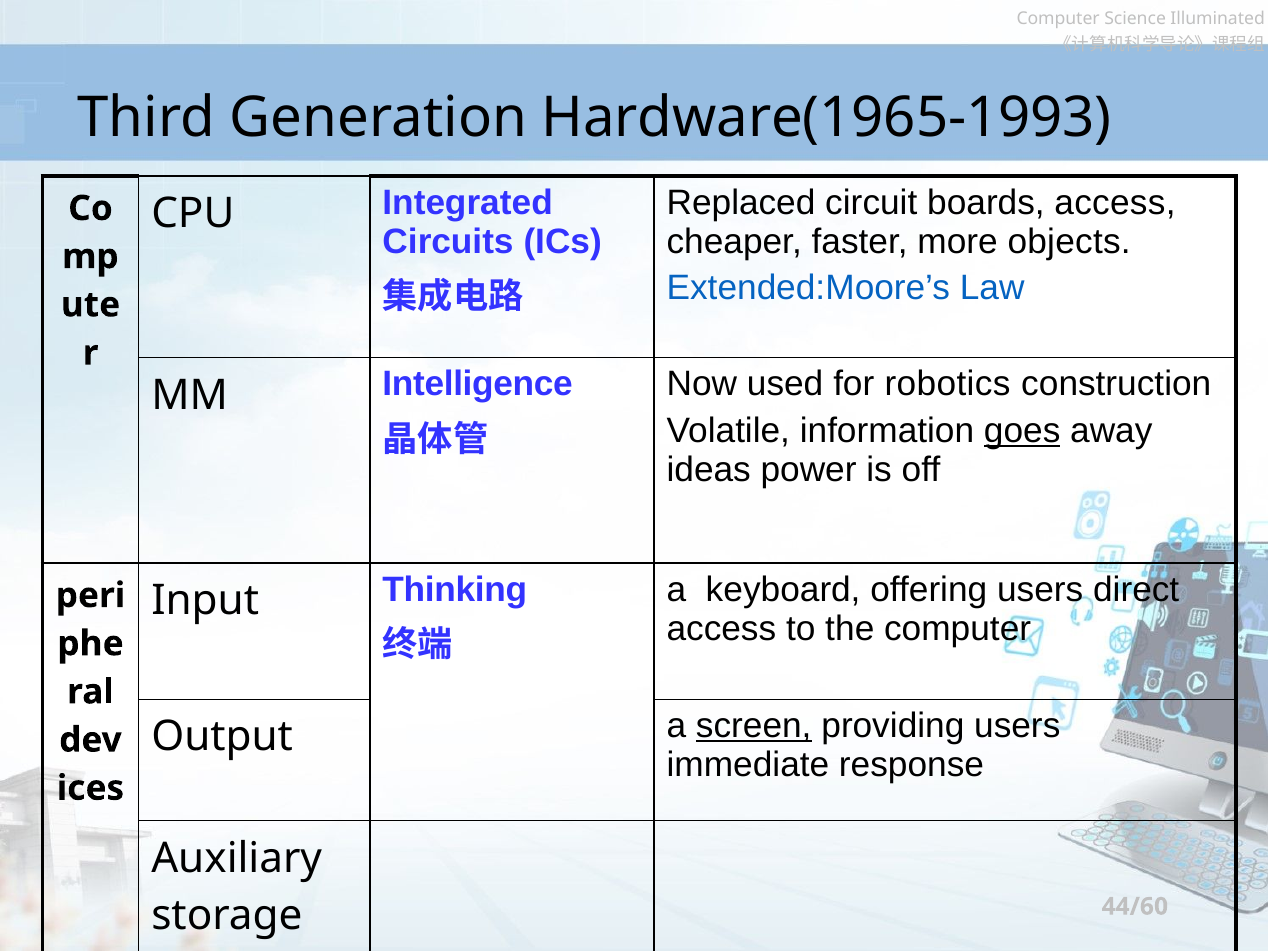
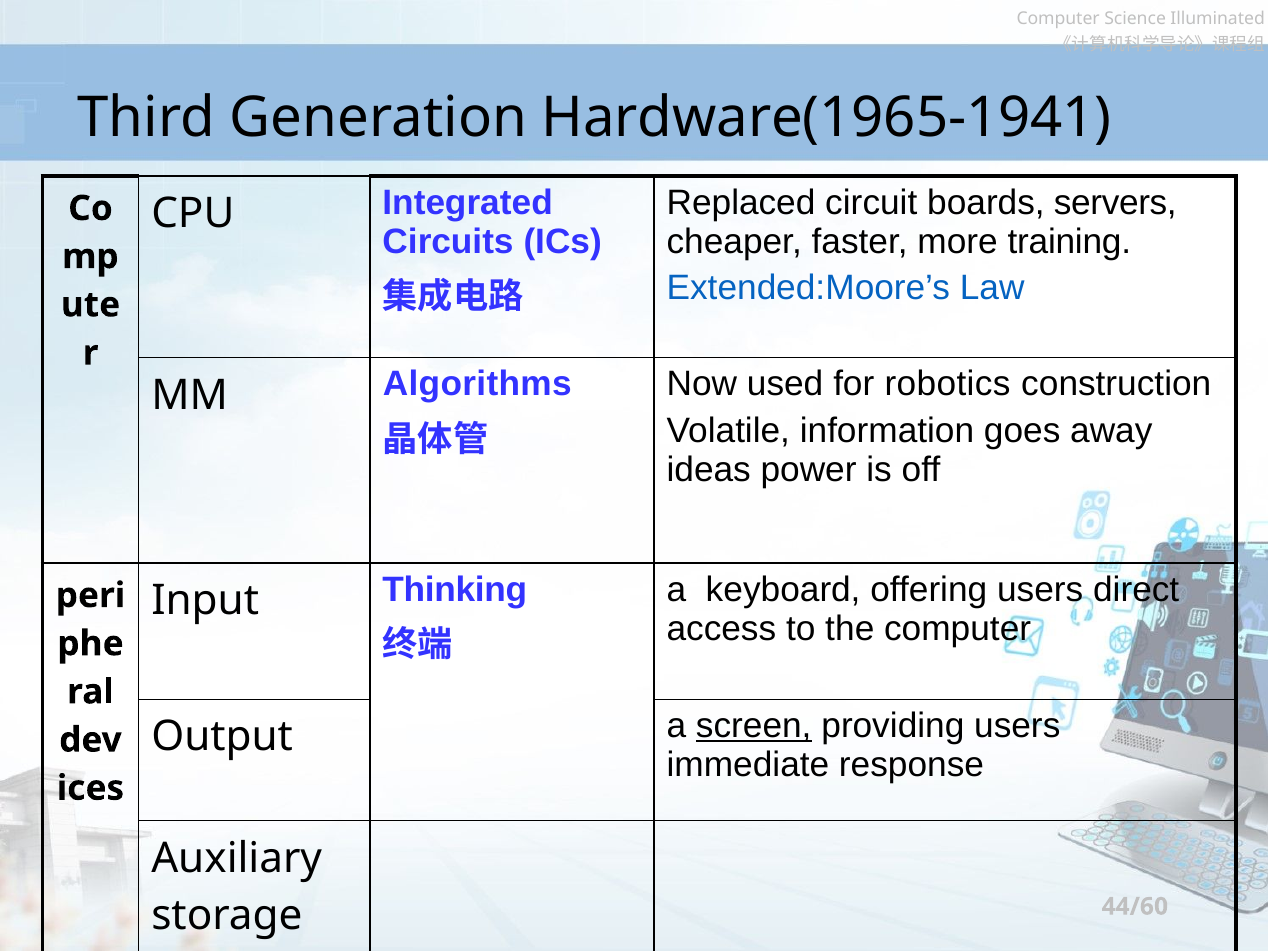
Hardware(1965-1993: Hardware(1965-1993 -> Hardware(1965-1941
boards access: access -> servers
objects: objects -> training
Intelligence: Intelligence -> Algorithms
goes underline: present -> none
